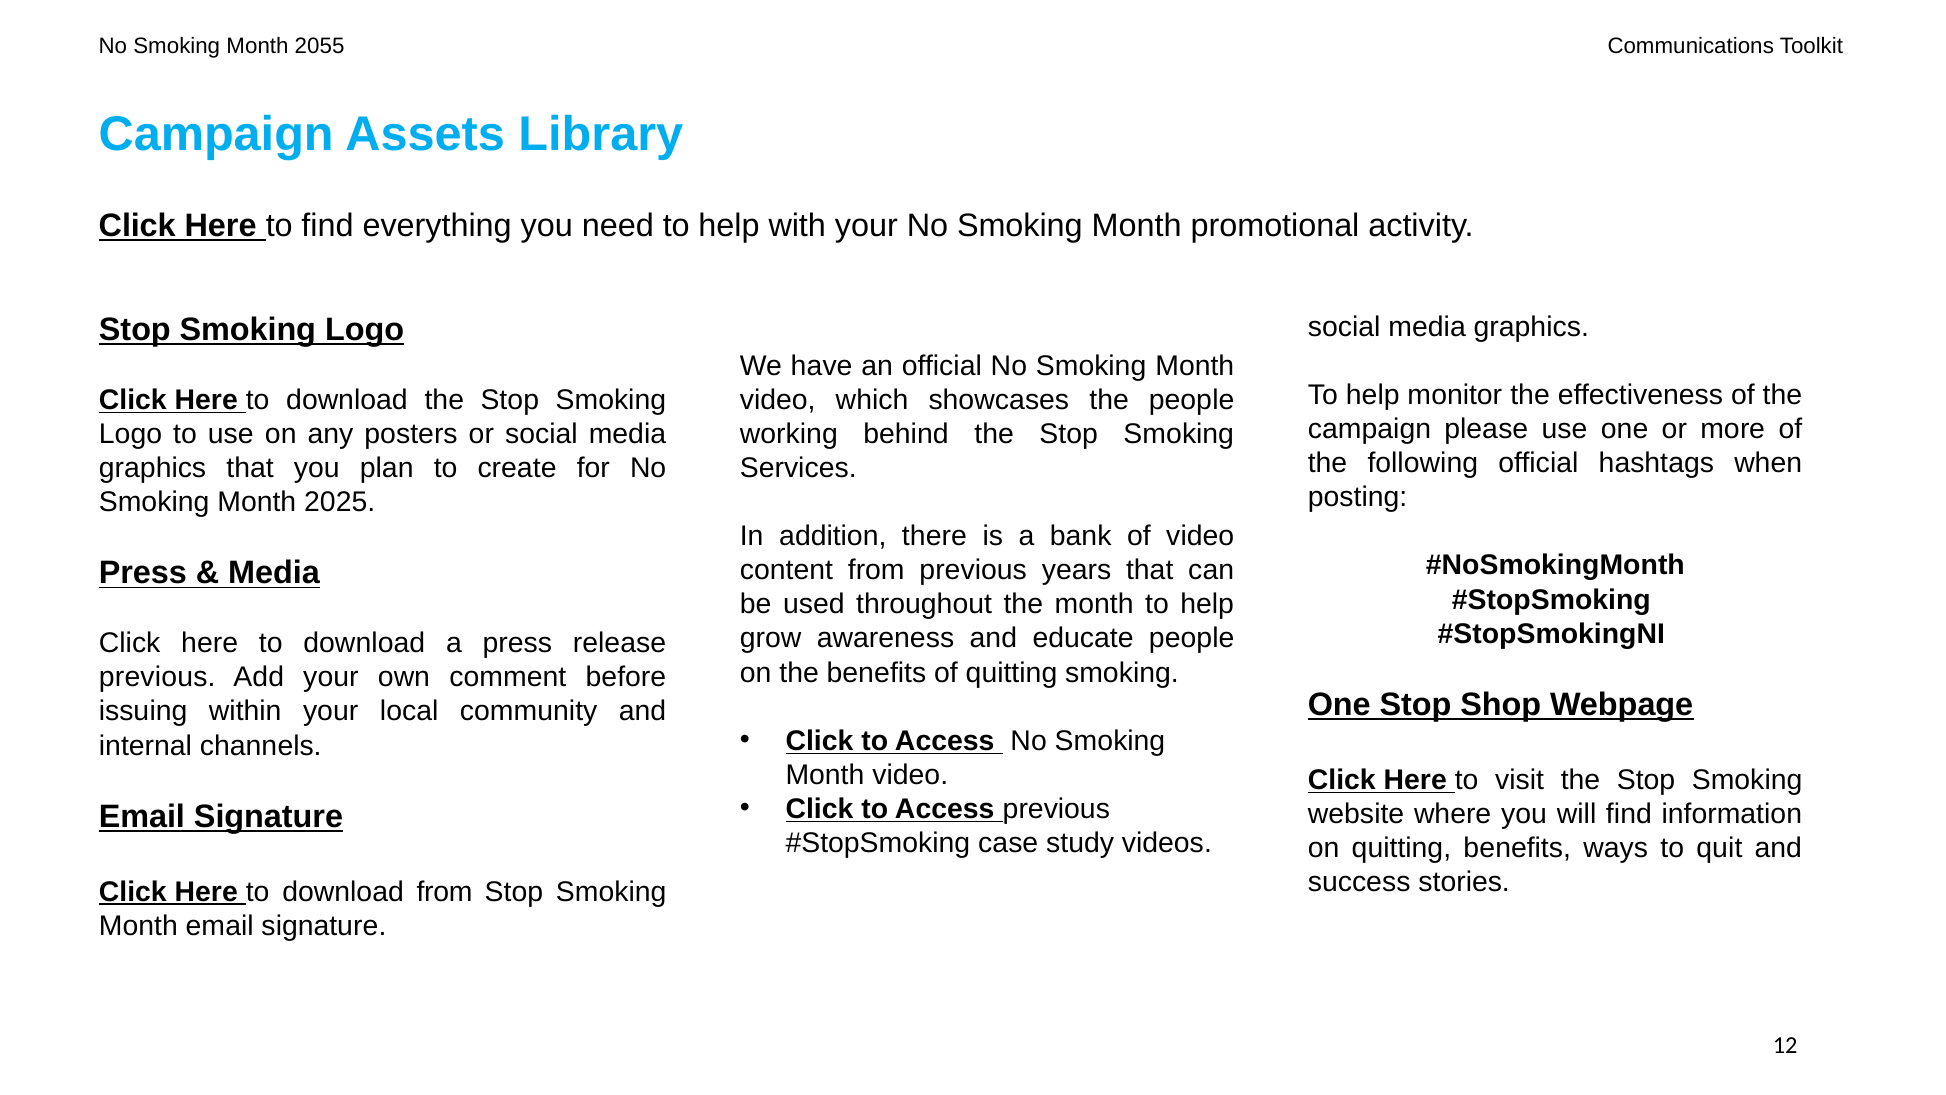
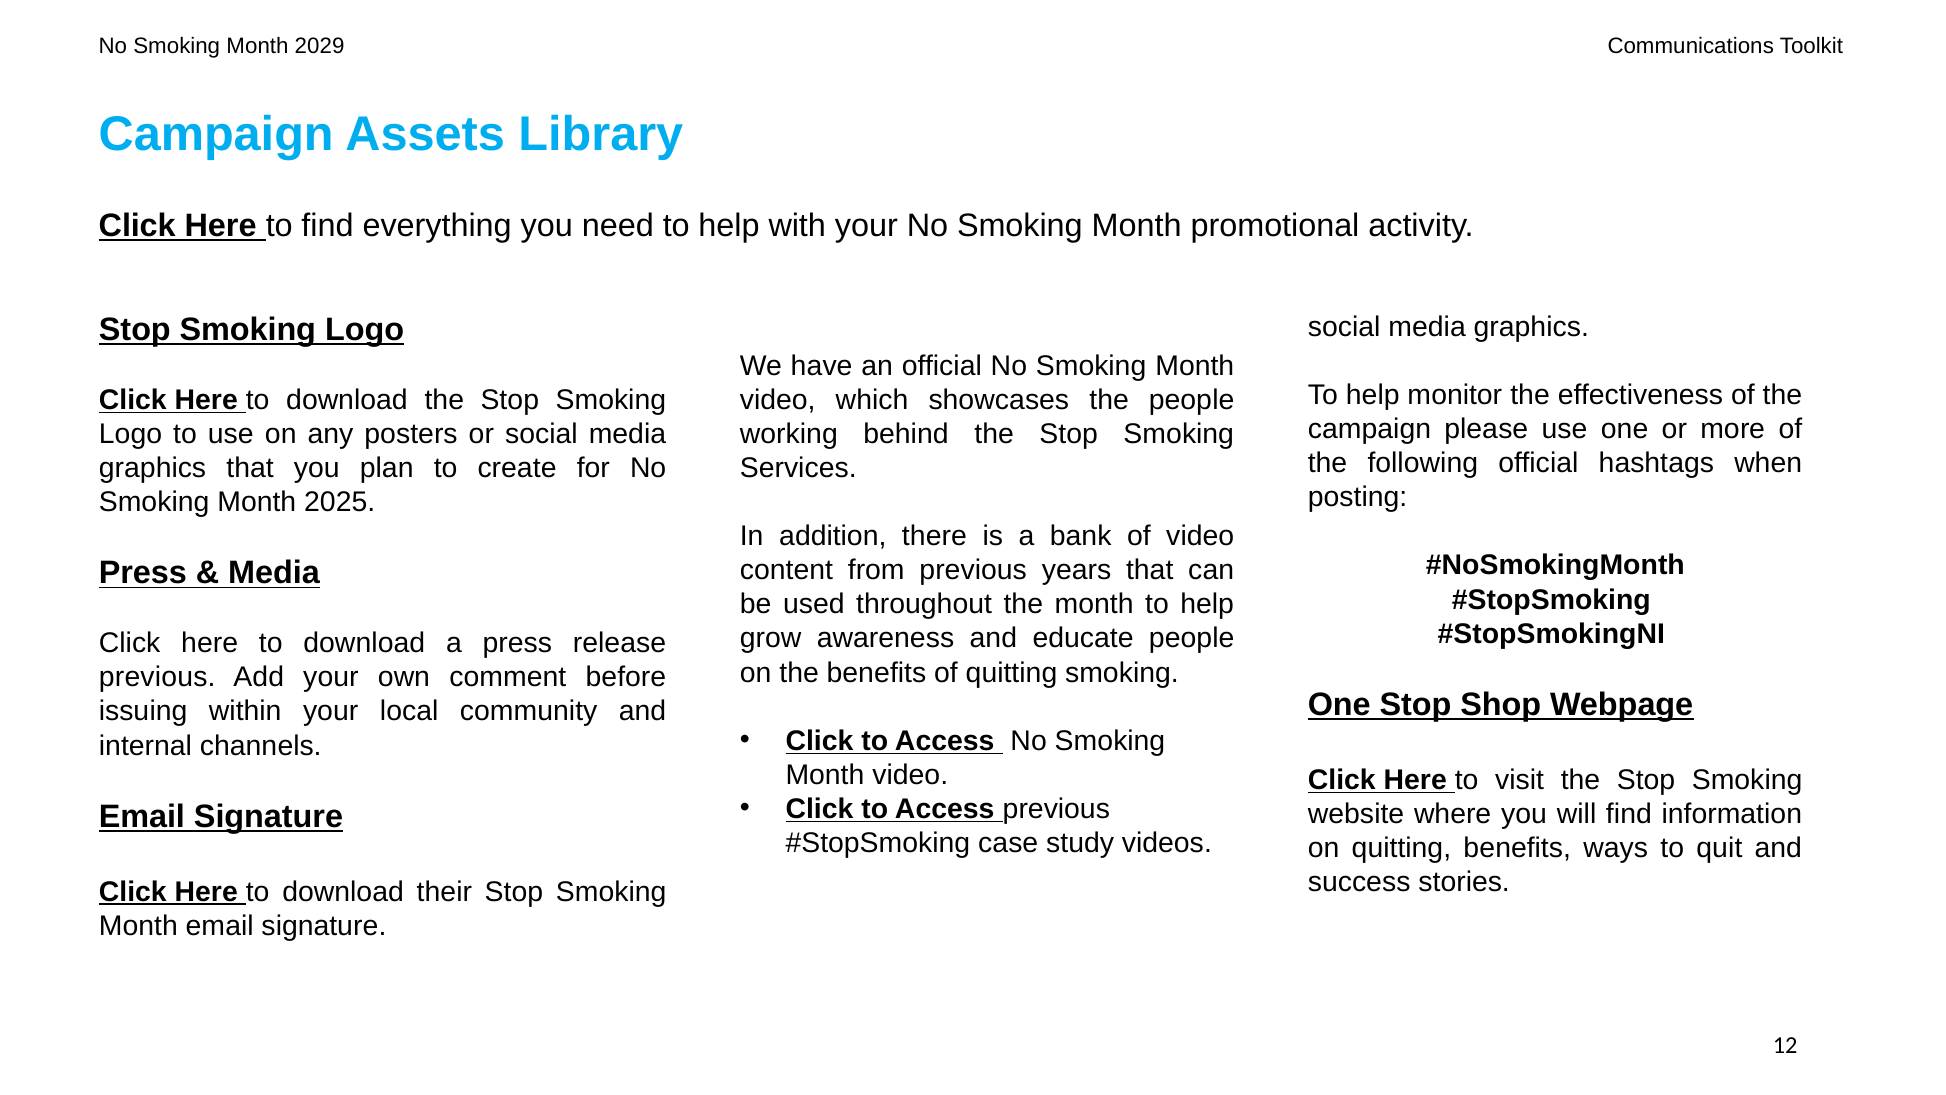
2055: 2055 -> 2029
download from: from -> their
